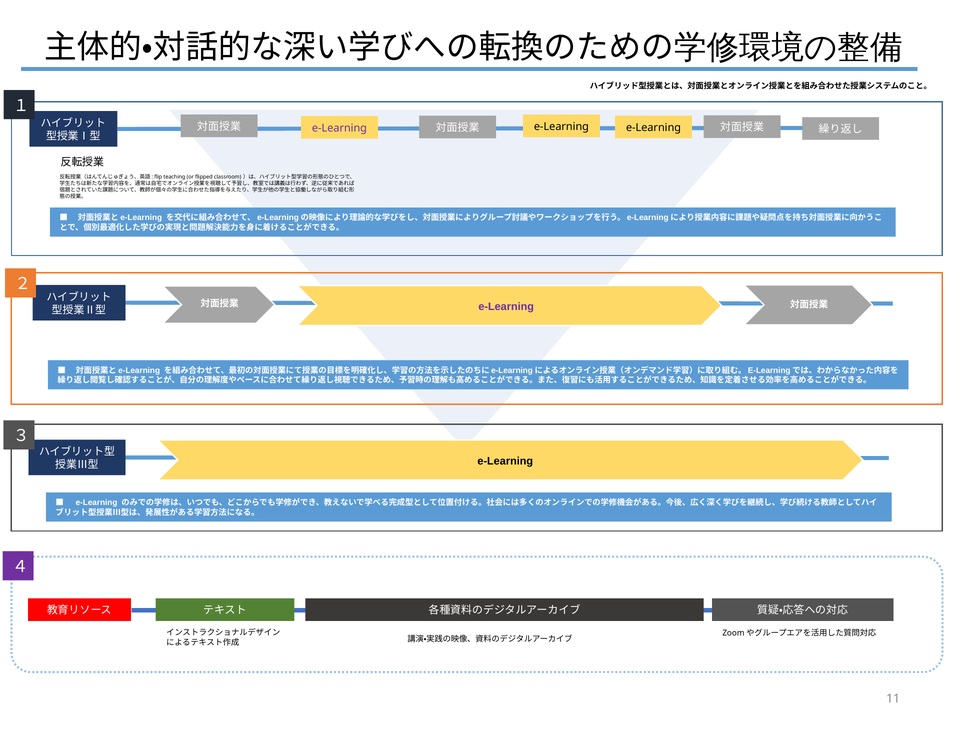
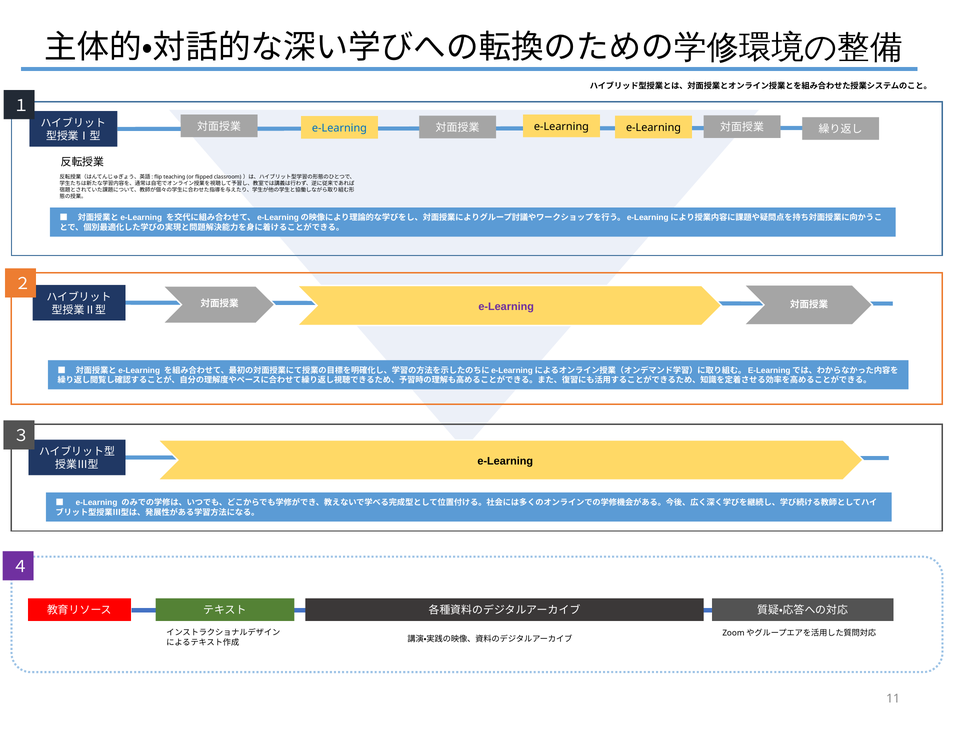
e-Learning at (339, 128) colour: purple -> blue
